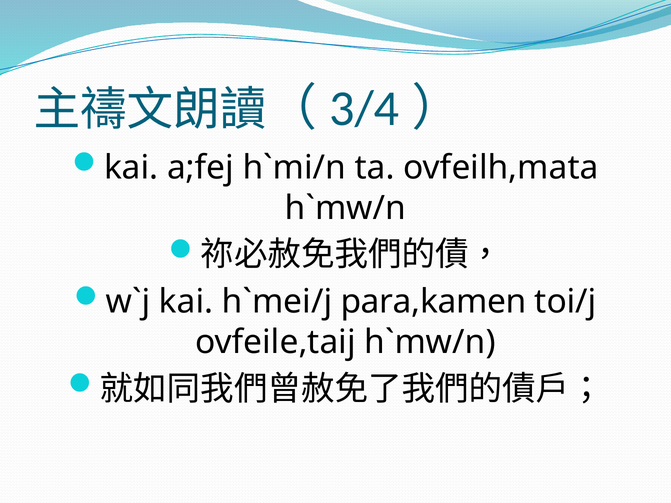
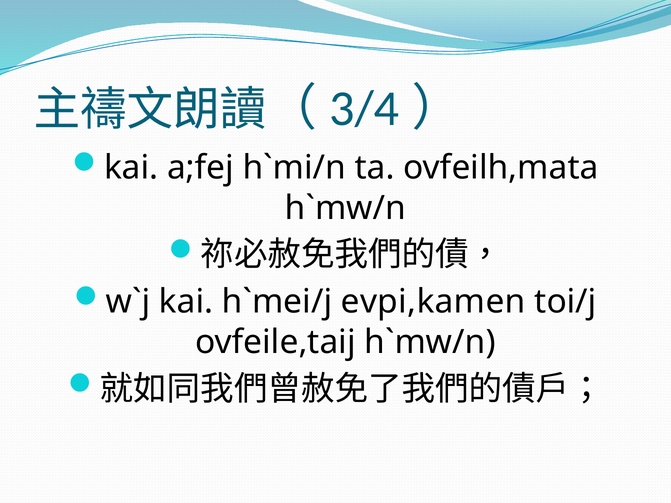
para,kamen: para,kamen -> evpi,kamen
